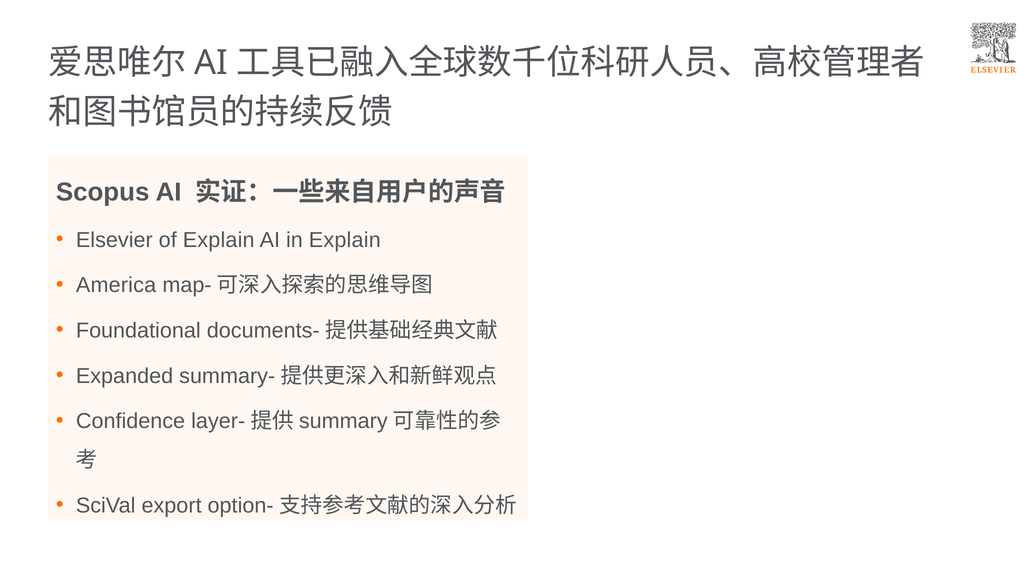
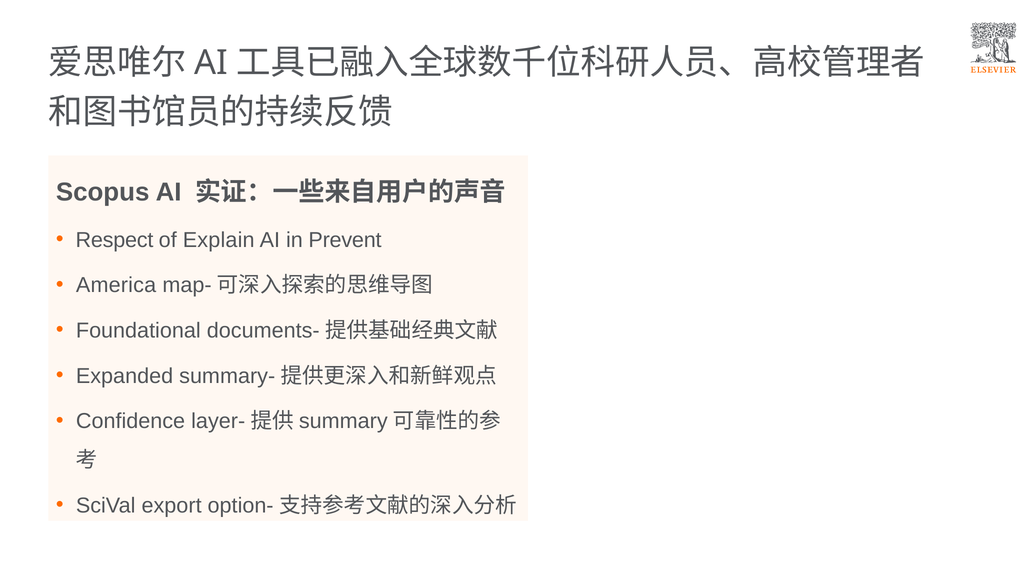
Elsevier: Elsevier -> Respect
in Explain: Explain -> Prevent
